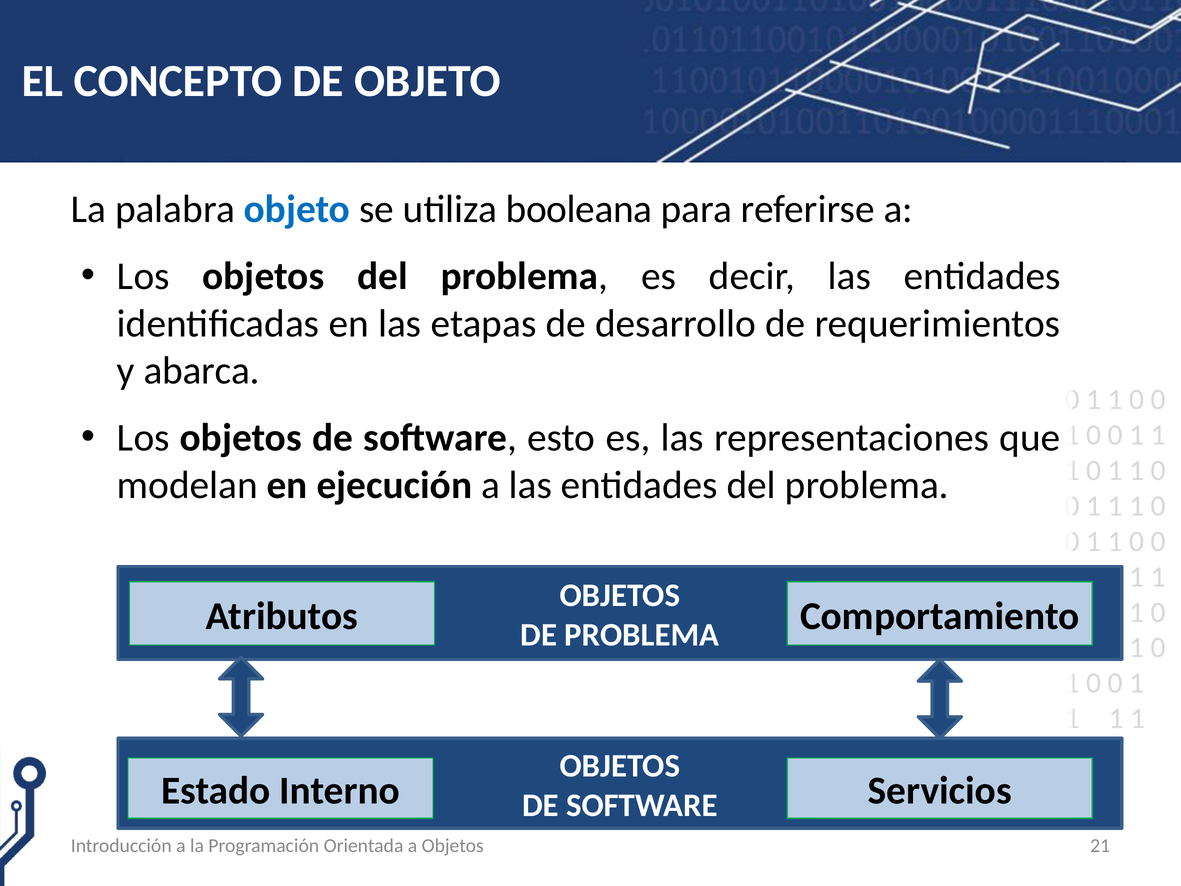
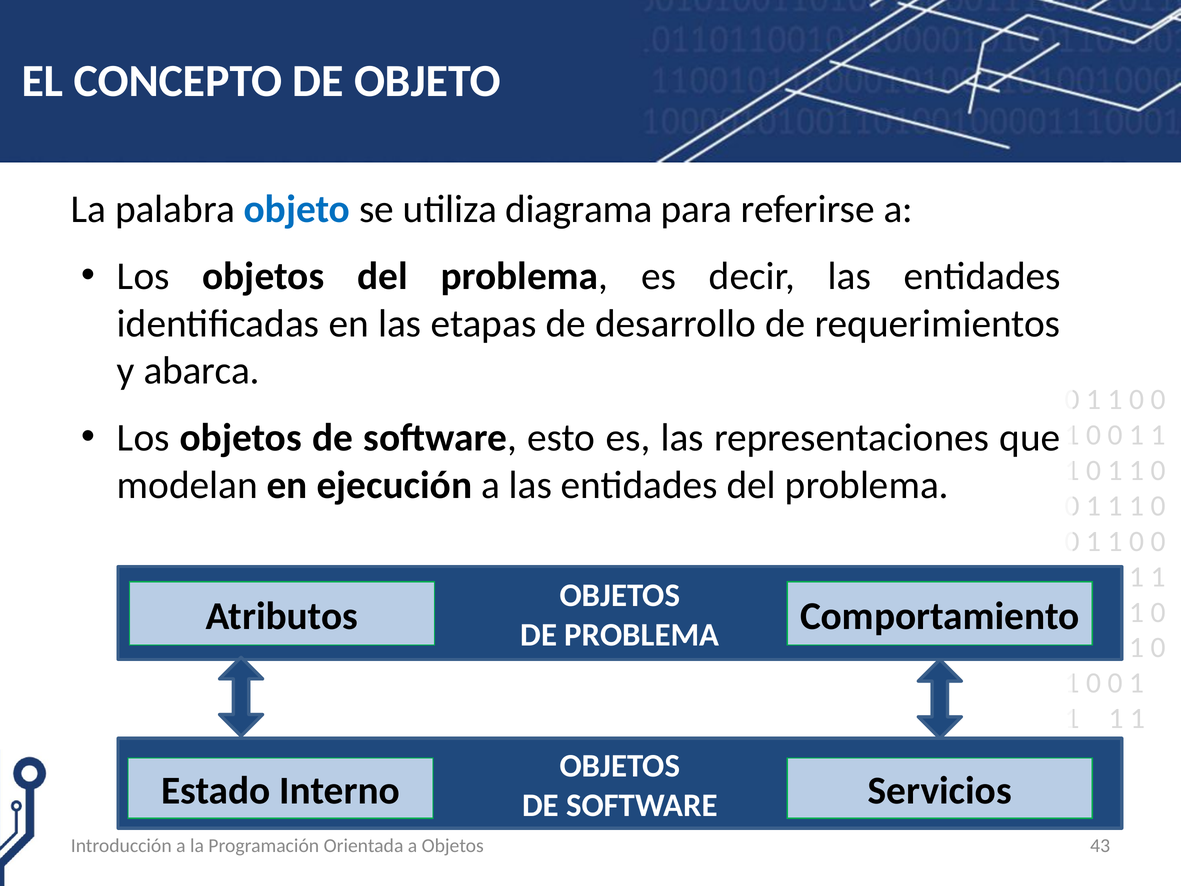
booleana: booleana -> diagrama
21: 21 -> 43
